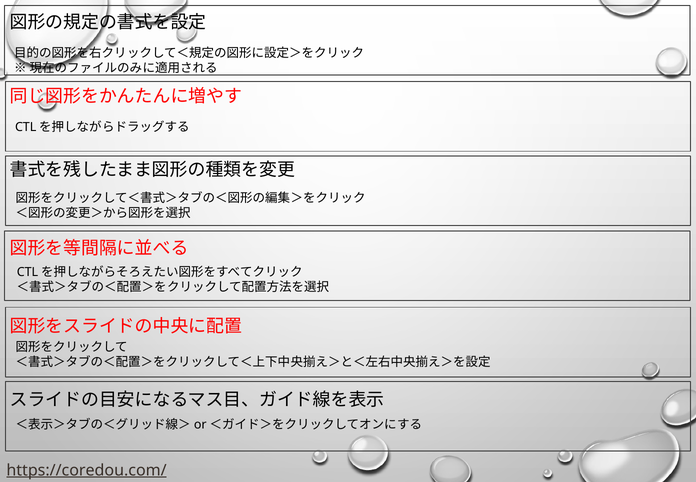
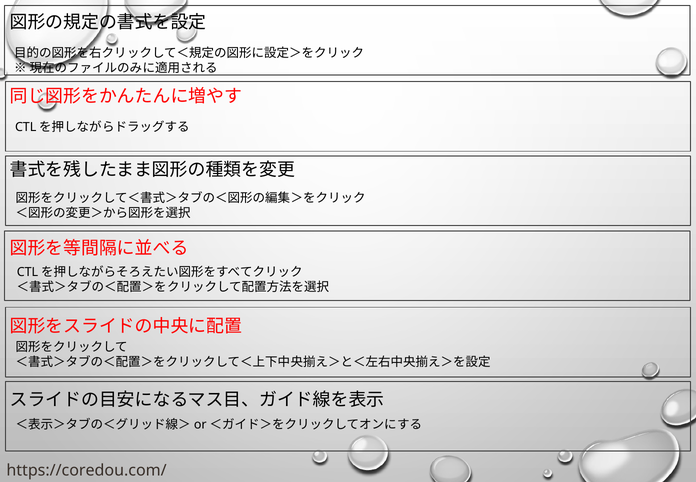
https://coredou.com/ underline: present -> none
